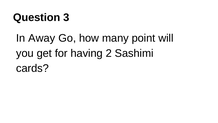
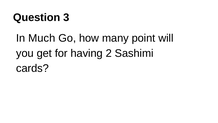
Away: Away -> Much
